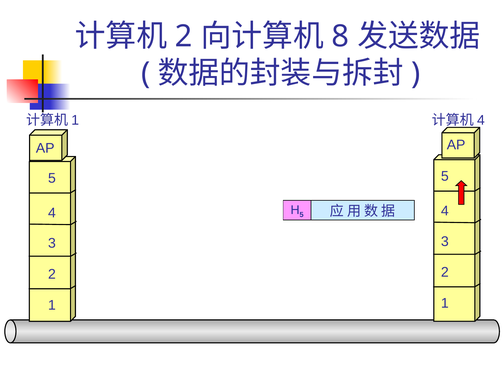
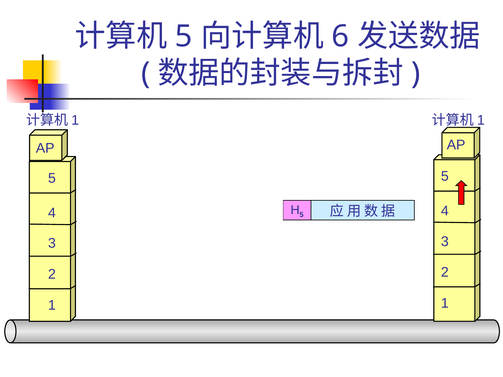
2 at (184, 37): 2 -> 5
8: 8 -> 6
4 at (481, 120): 4 -> 1
